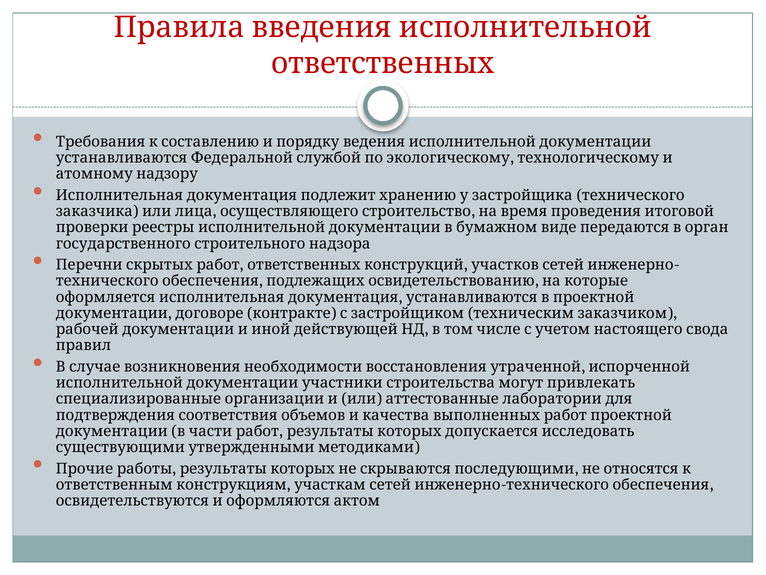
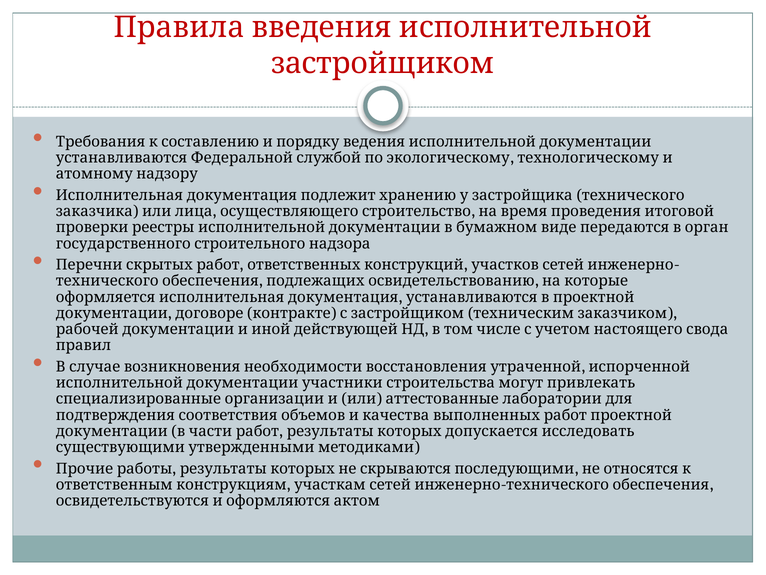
ответственных at (383, 63): ответственных -> застройщиком
